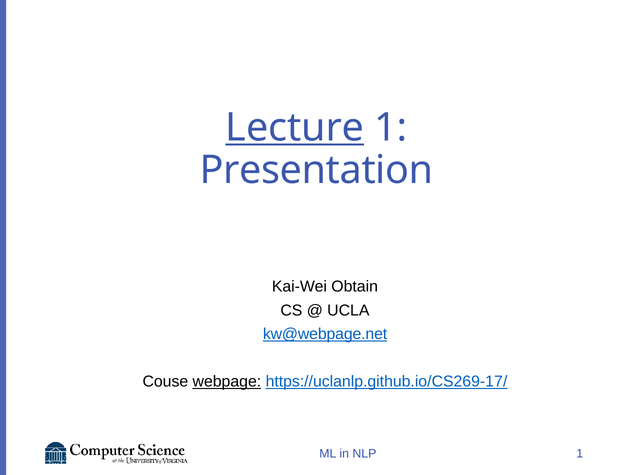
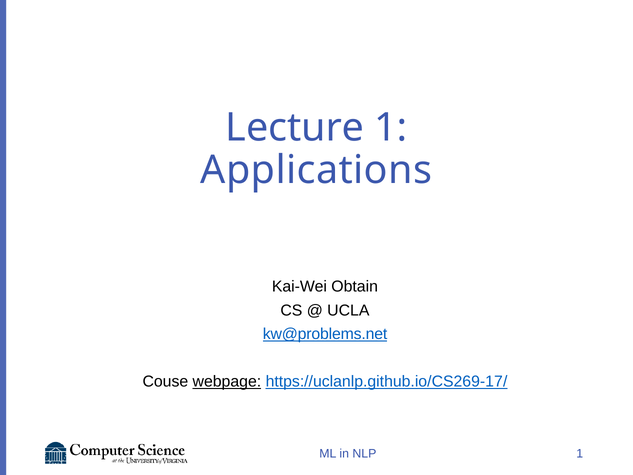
Lecture underline: present -> none
Presentation: Presentation -> Applications
kw@webpage.net: kw@webpage.net -> kw@problems.net
